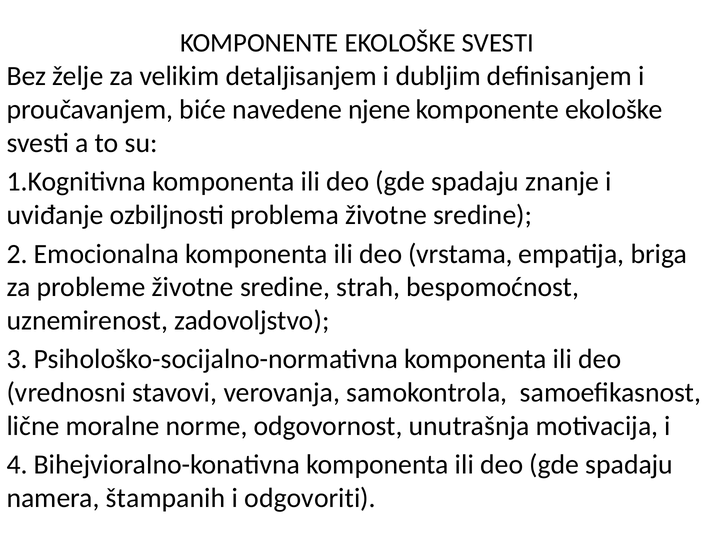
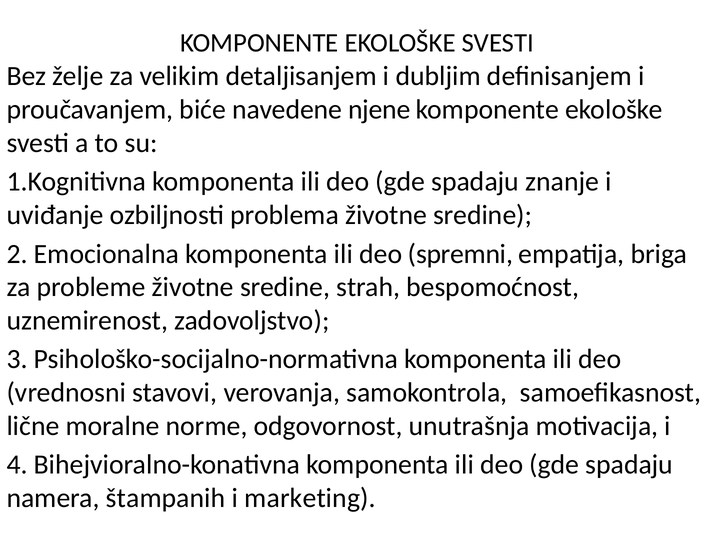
vrstama: vrstama -> spremni
odgovoriti: odgovoriti -> marketing
